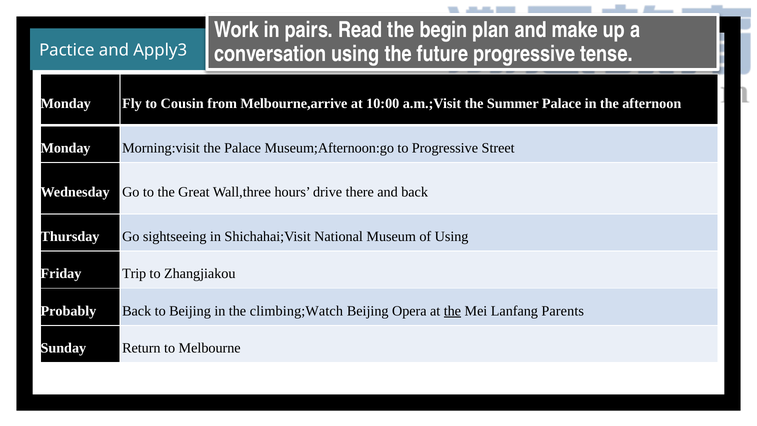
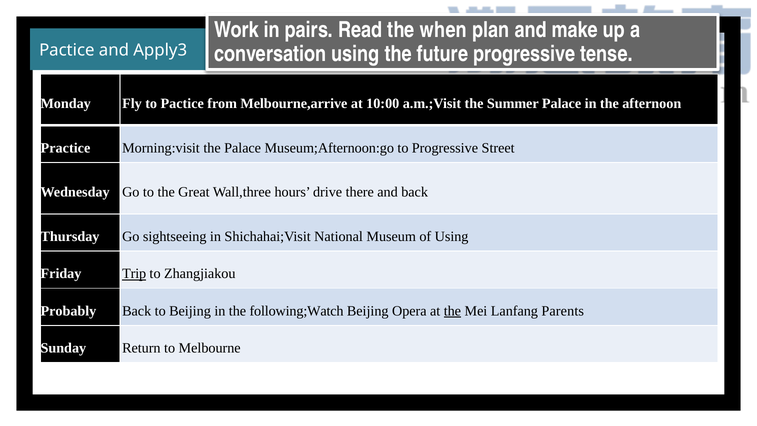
begin: begin -> when
to Cousin: Cousin -> Pactice
Monday at (66, 148): Monday -> Practice
Trip underline: none -> present
climbing;Watch: climbing;Watch -> following;Watch
